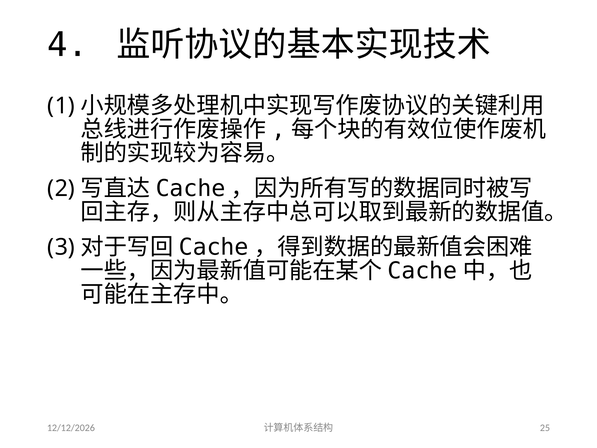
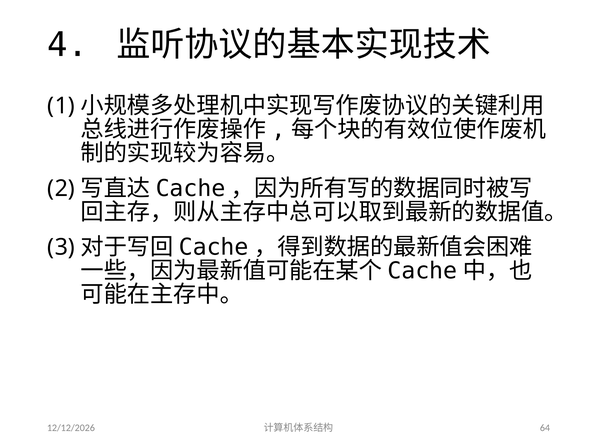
25: 25 -> 64
